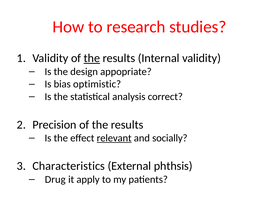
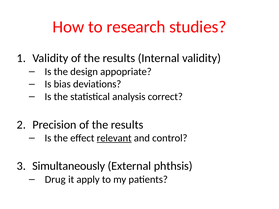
the at (92, 58) underline: present -> none
optimistic: optimistic -> deviations
socially: socially -> control
Characteristics: Characteristics -> Simultaneously
